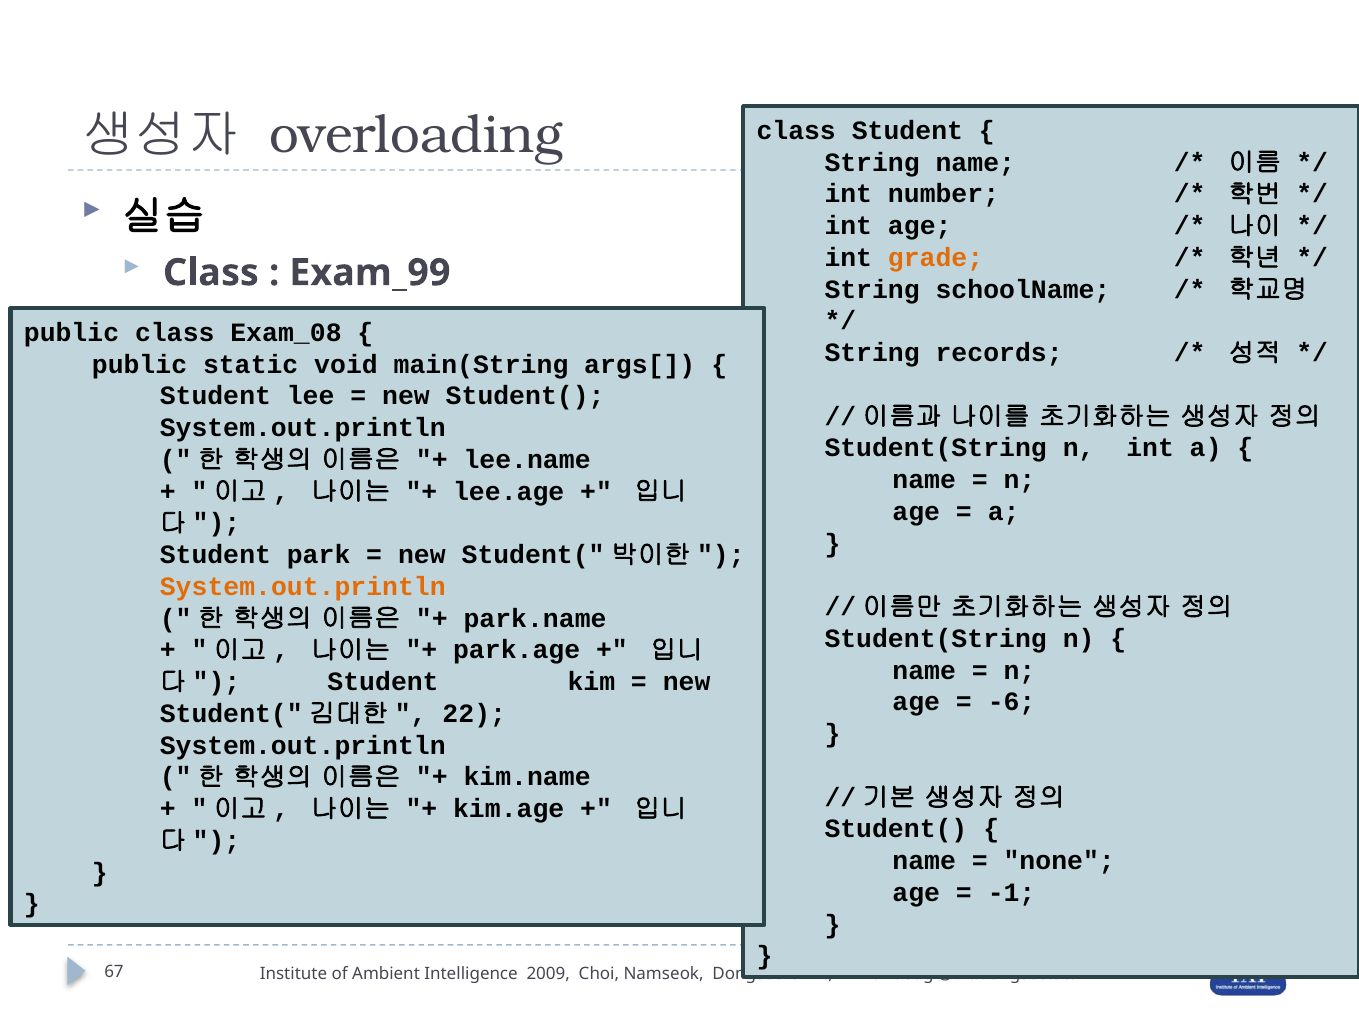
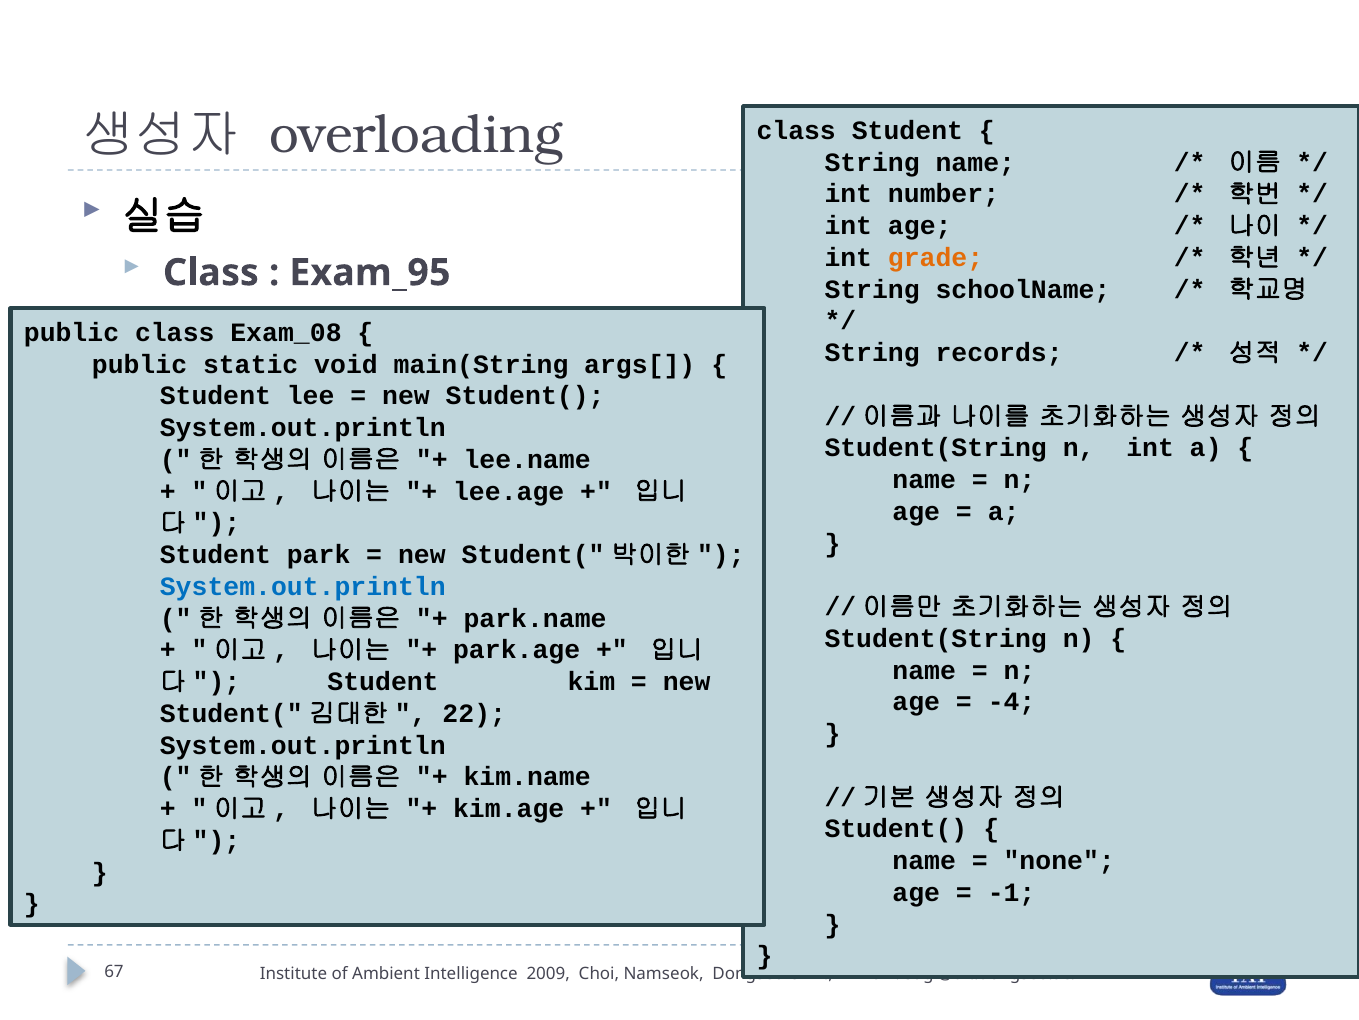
Exam_99: Exam_99 -> Exam_95
System.out.println at (303, 586) colour: orange -> blue
-6: -6 -> -4
